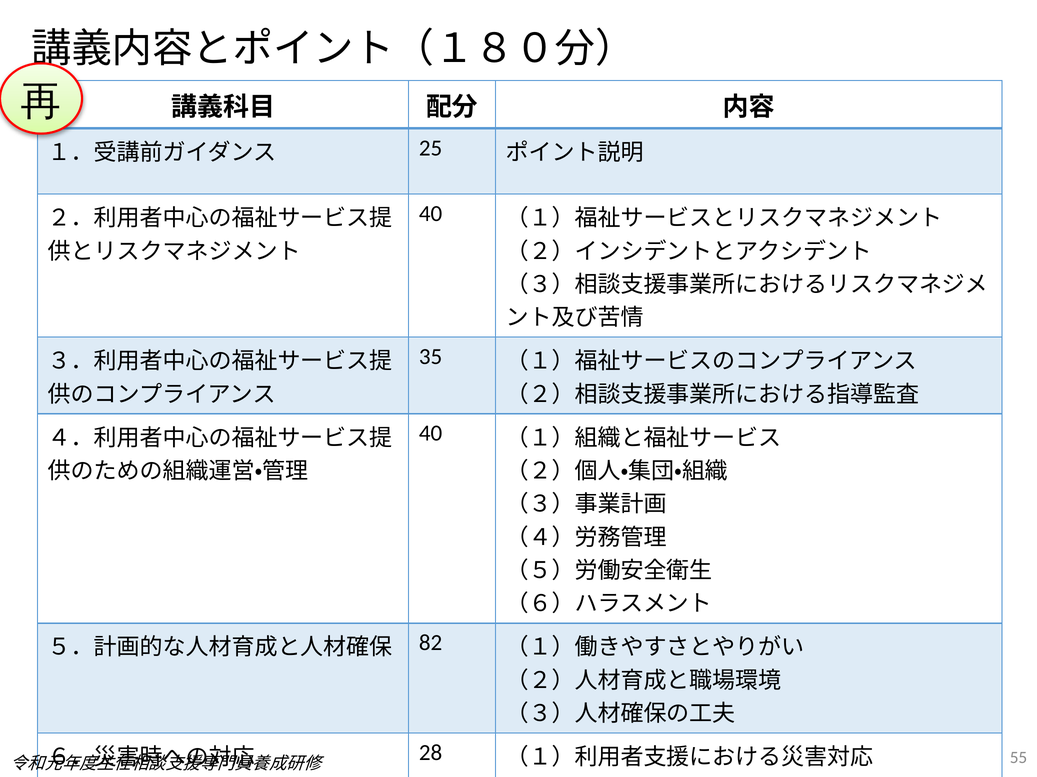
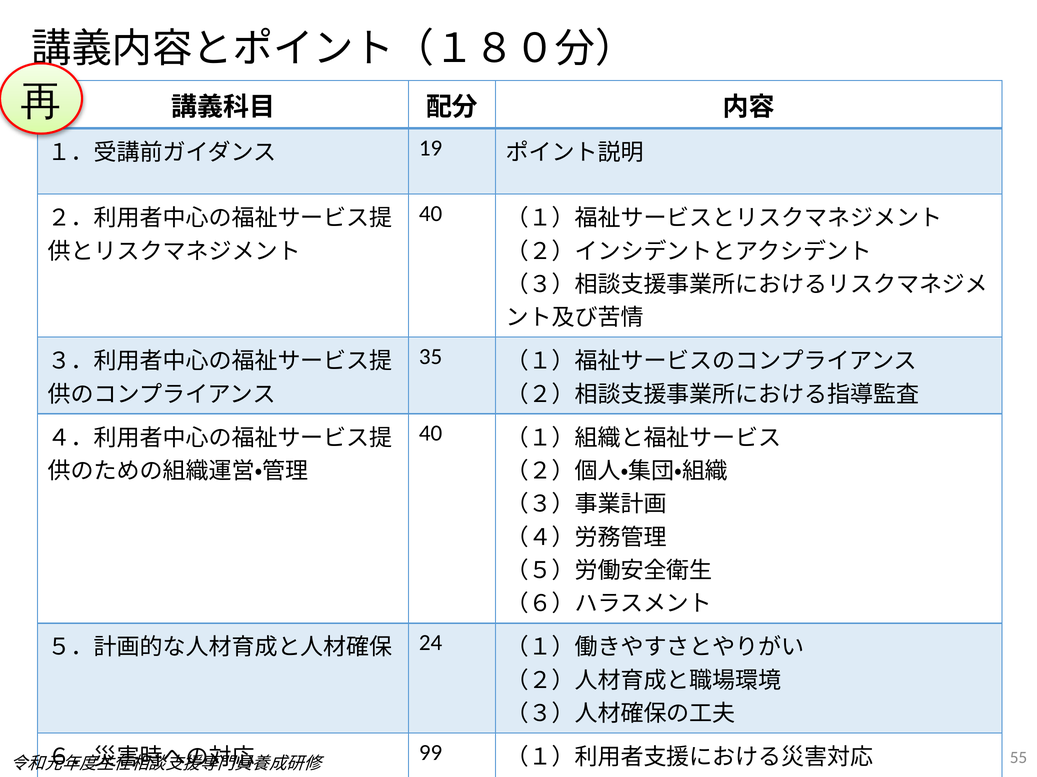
25: 25 -> 19
82: 82 -> 24
28: 28 -> 99
